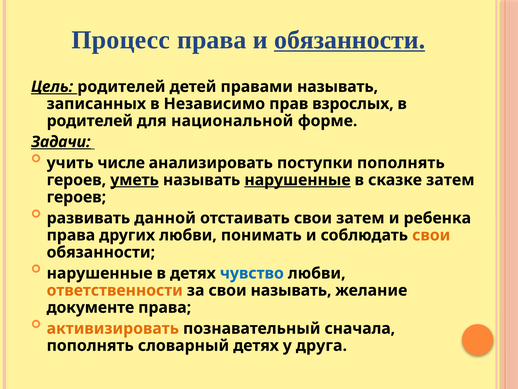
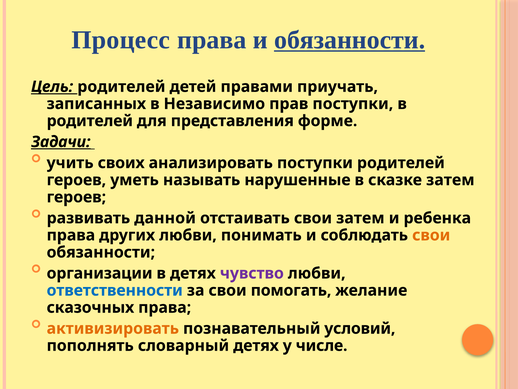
правами называть: называть -> приучать
прав взрослых: взрослых -> поступки
национальной: национальной -> представления
числе: числе -> своих
поступки пополнять: пополнять -> родителей
уметь underline: present -> none
нарушенные at (297, 180) underline: present -> none
нарушенные at (100, 273): нарушенные -> организации
чувство colour: blue -> purple
ответственности colour: orange -> blue
свои называть: называть -> помогать
документе: документе -> сказочных
сначала: сначала -> условий
друга: друга -> числе
